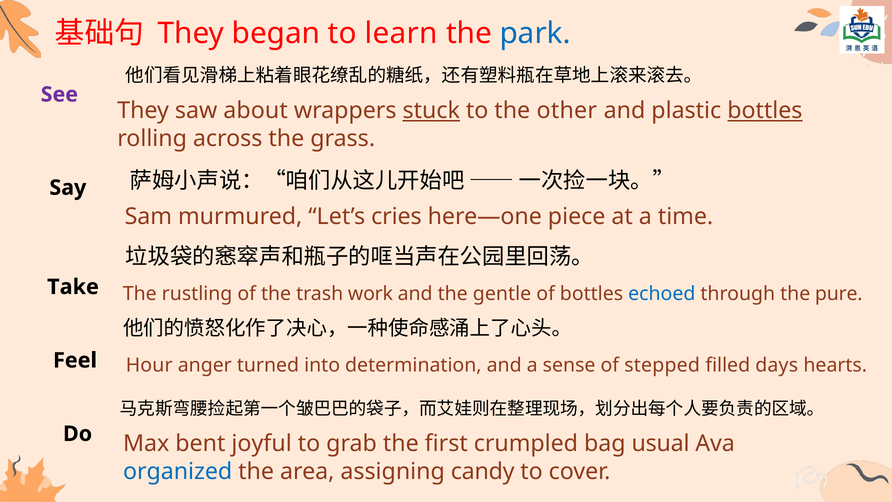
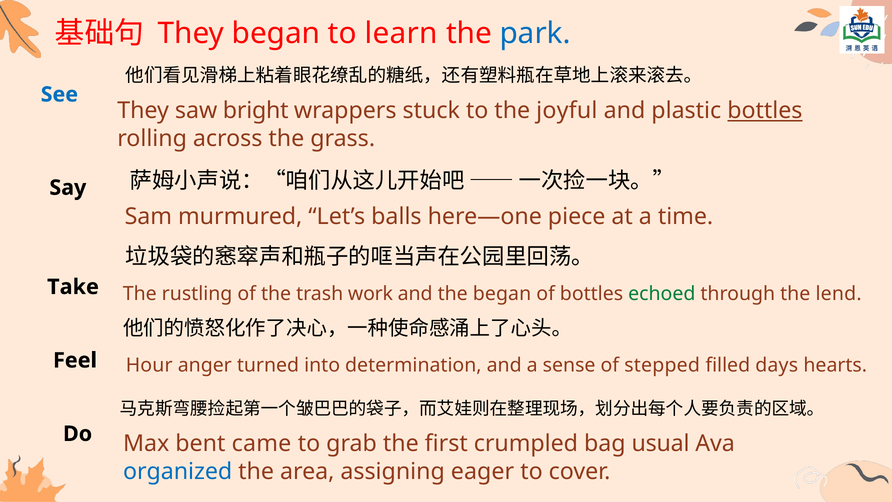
See colour: purple -> blue
about: about -> bright
stuck underline: present -> none
other: other -> joyful
cries: cries -> balls
the gentle: gentle -> began
echoed colour: blue -> green
pure: pure -> lend
joyful: joyful -> came
candy: candy -> eager
